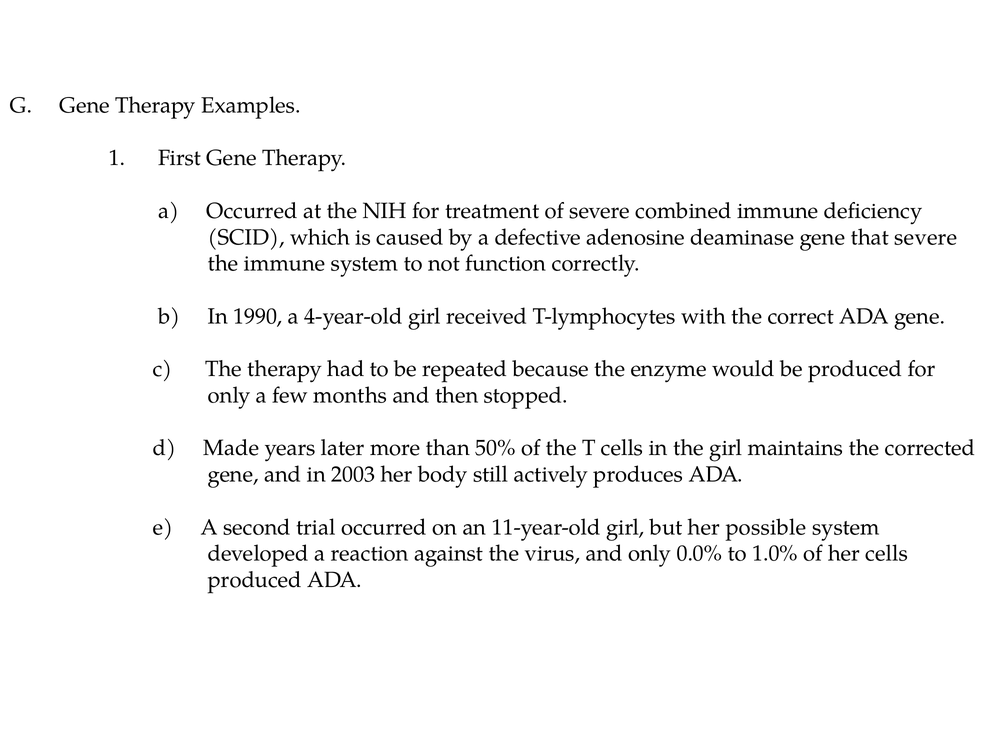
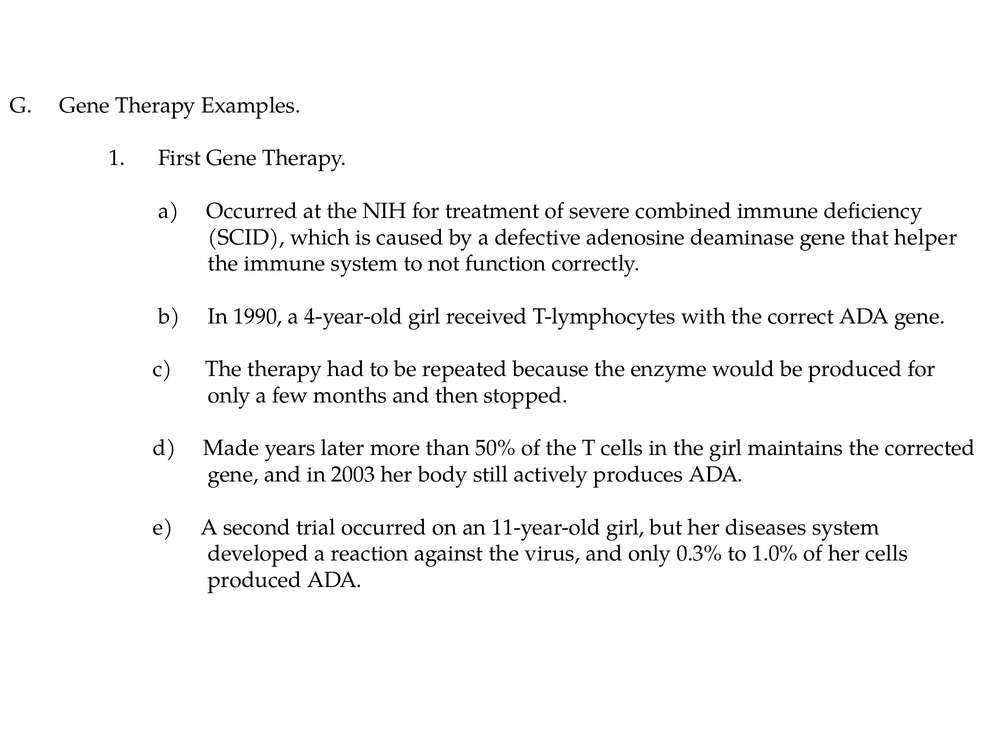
that severe: severe -> helper
possible: possible -> diseases
0.0%: 0.0% -> 0.3%
